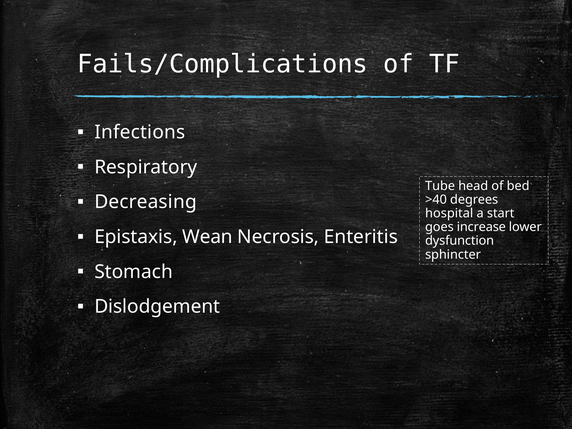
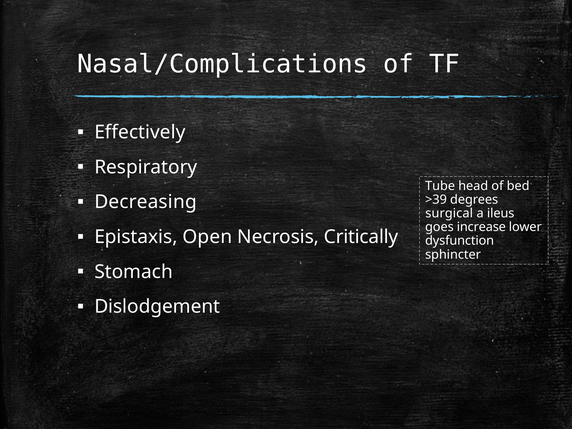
Fails/Complications: Fails/Complications -> Nasal/Complications
Infections: Infections -> Effectively
>40: >40 -> >39
hospital: hospital -> surgical
start: start -> ileus
Wean: Wean -> Open
Enteritis: Enteritis -> Critically
